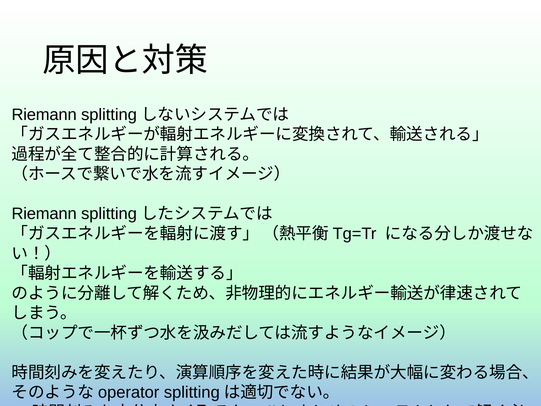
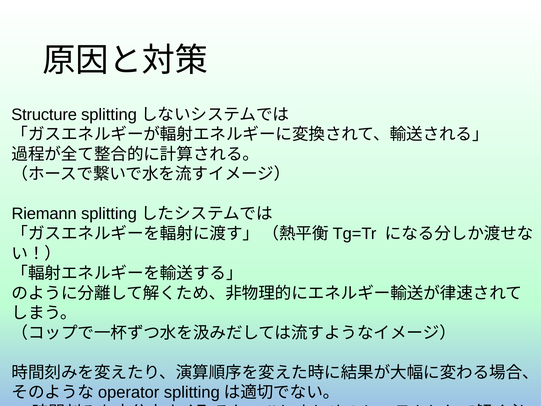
Riemann at (44, 115): Riemann -> Structure
